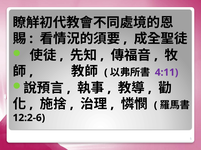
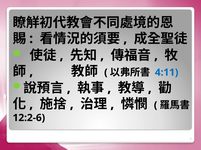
4:11 colour: purple -> blue
